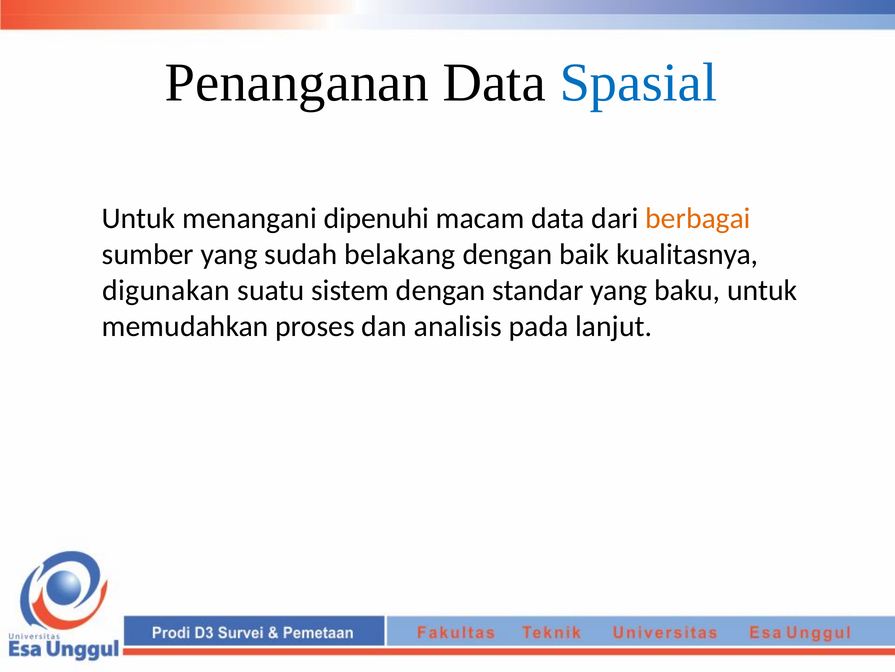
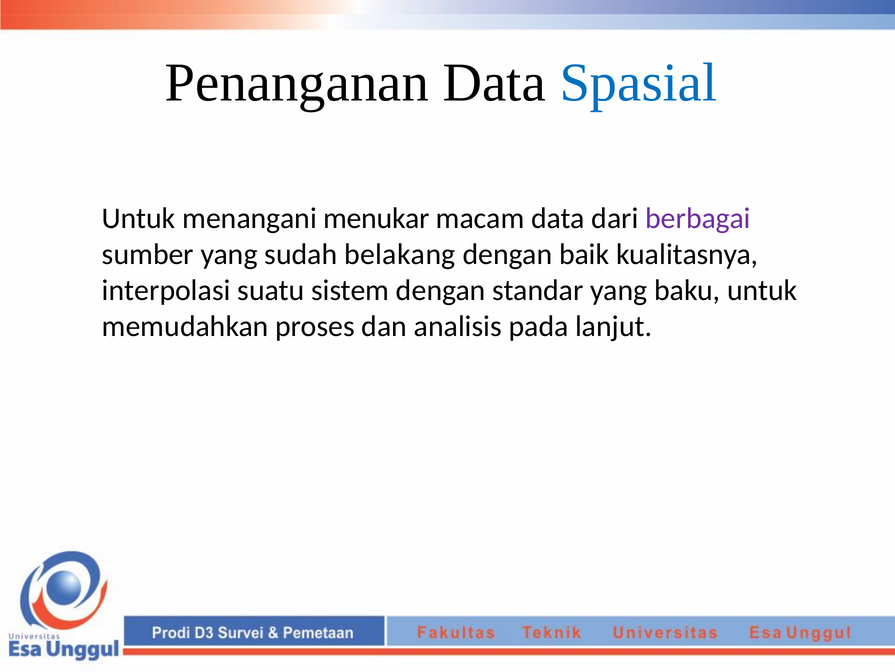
dipenuhi: dipenuhi -> menukar
berbagai colour: orange -> purple
digunakan: digunakan -> interpolasi
